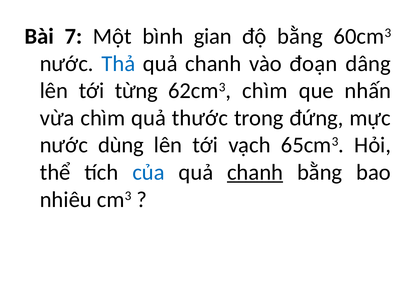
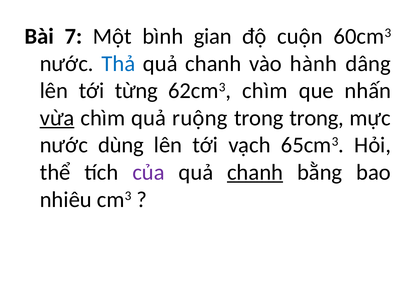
độ bằng: bằng -> cuộn
đoạn: đoạn -> hành
vừa underline: none -> present
thước: thước -> ruộng
trong đứng: đứng -> trong
của colour: blue -> purple
